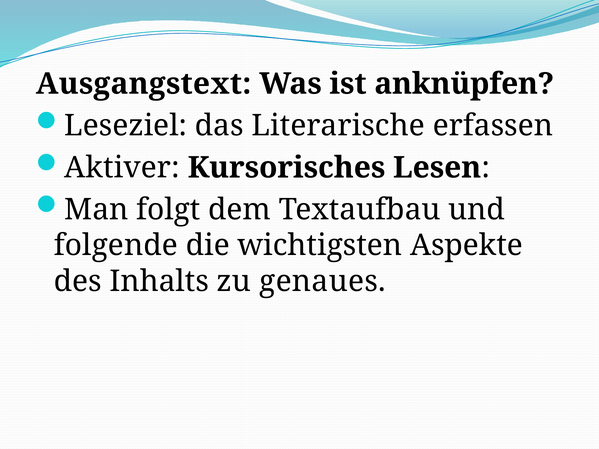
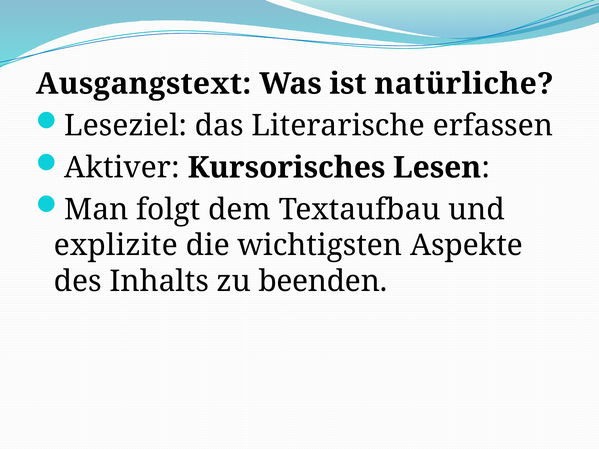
anknüpfen: anknüpfen -> natürliche
folgende: folgende -> explizite
genaues: genaues -> beenden
